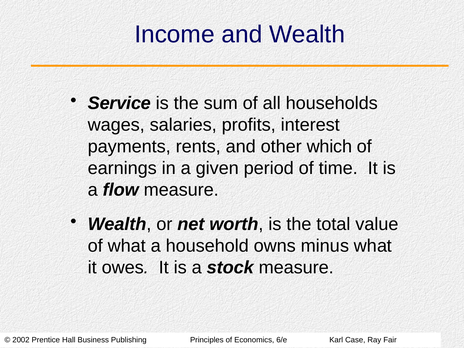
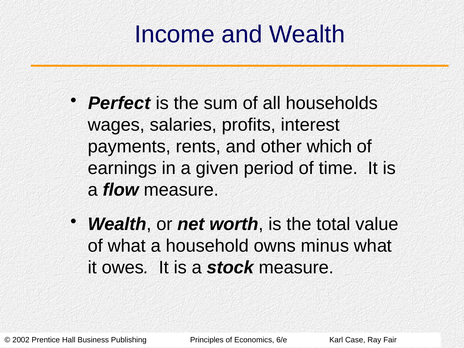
Service: Service -> Perfect
